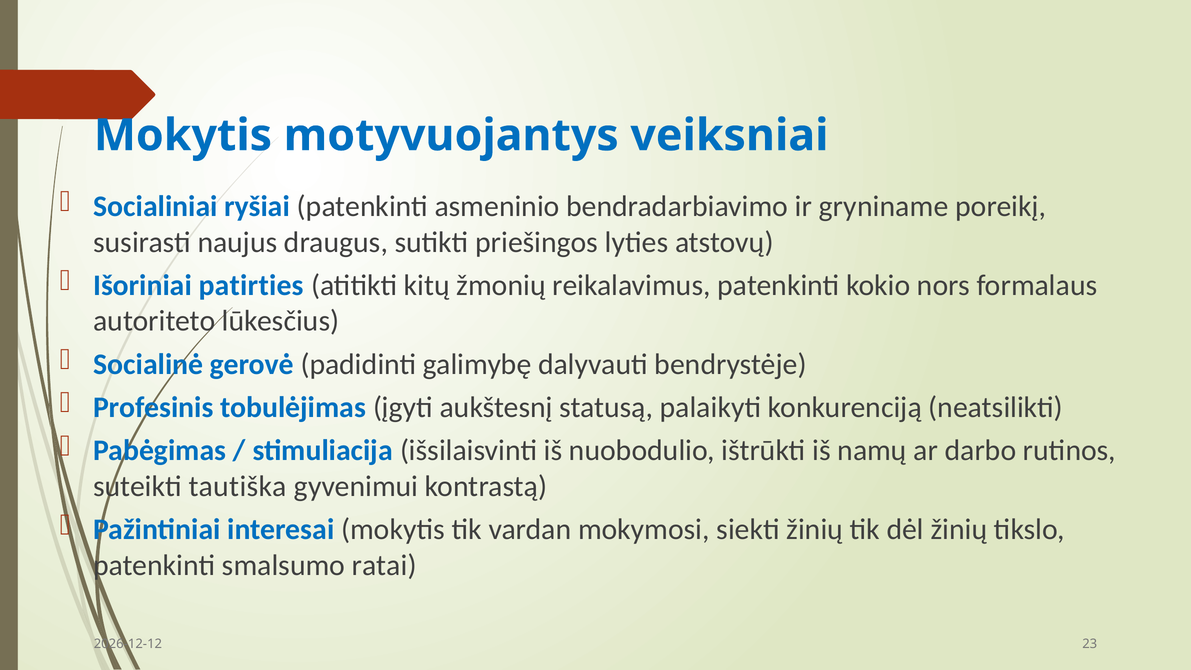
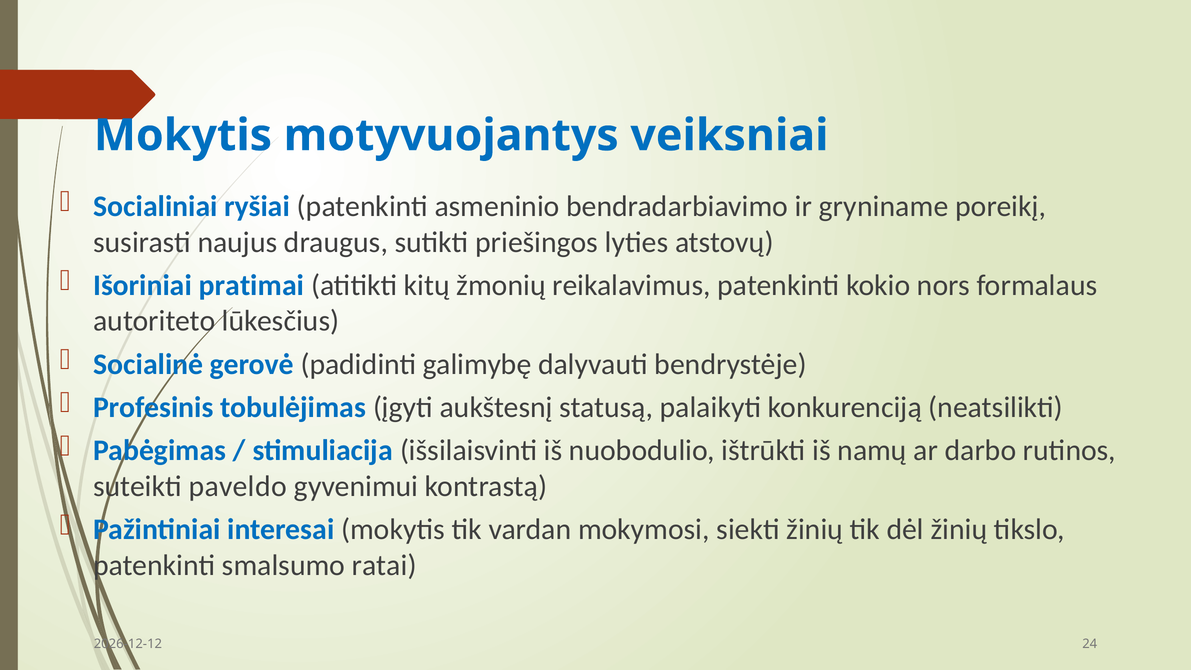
patirties: patirties -> pratimai
tautiška: tautiška -> paveldo
23: 23 -> 24
